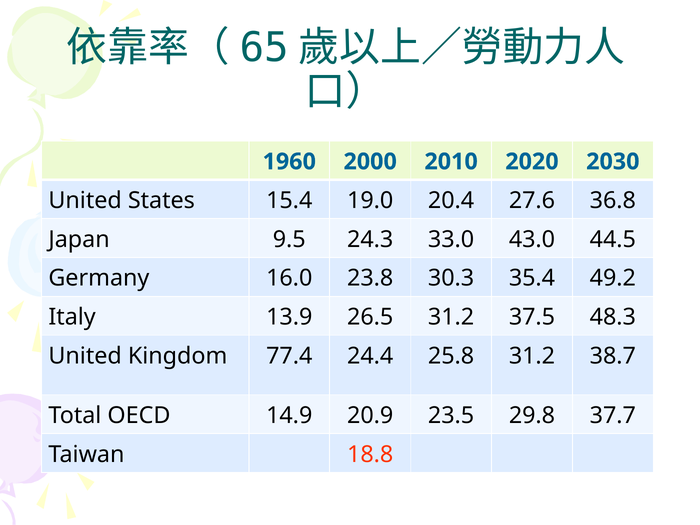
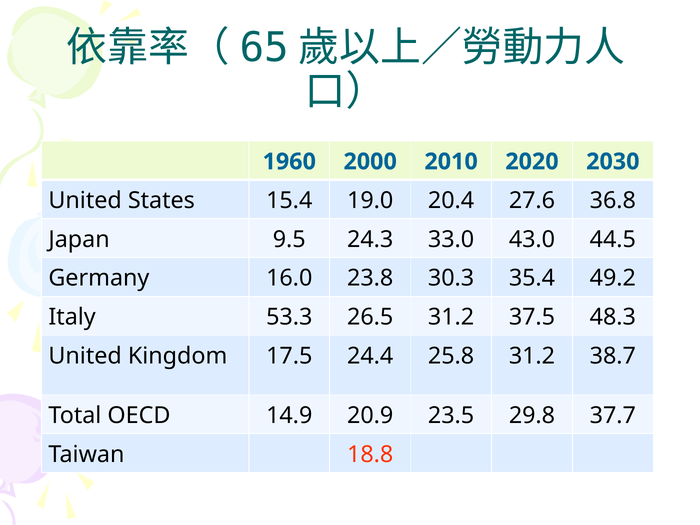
13.9: 13.9 -> 53.3
77.4: 77.4 -> 17.5
